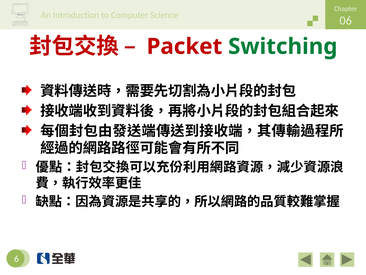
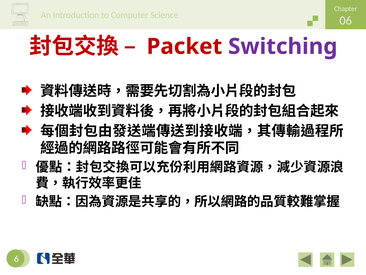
Switching colour: green -> purple
